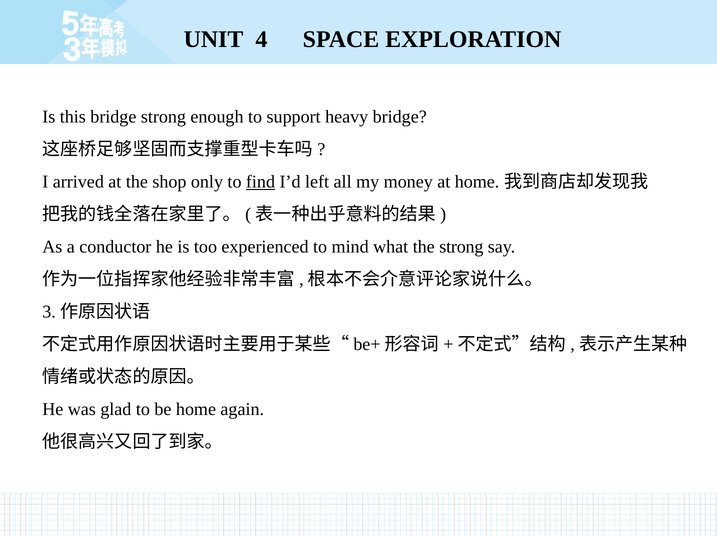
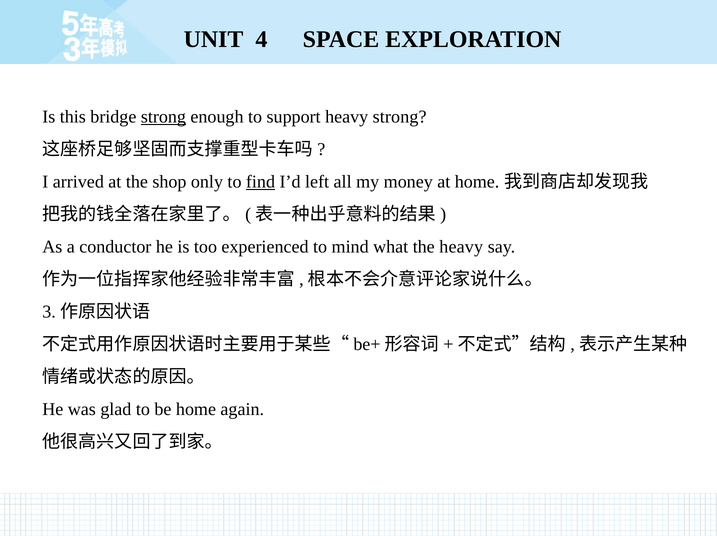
strong at (163, 117) underline: none -> present
heavy bridge: bridge -> strong
the strong: strong -> heavy
